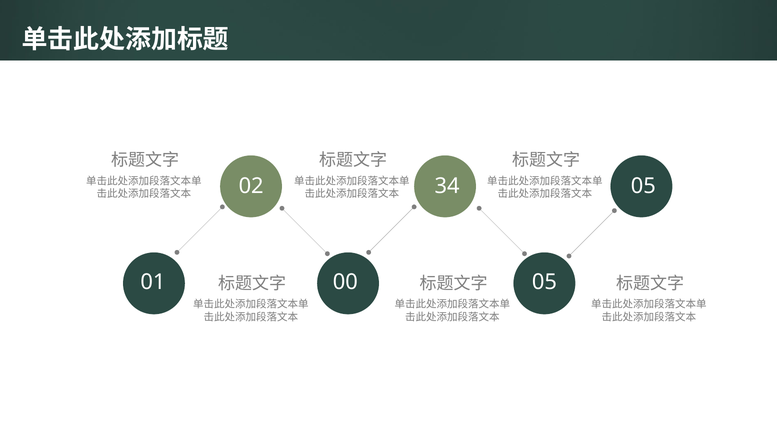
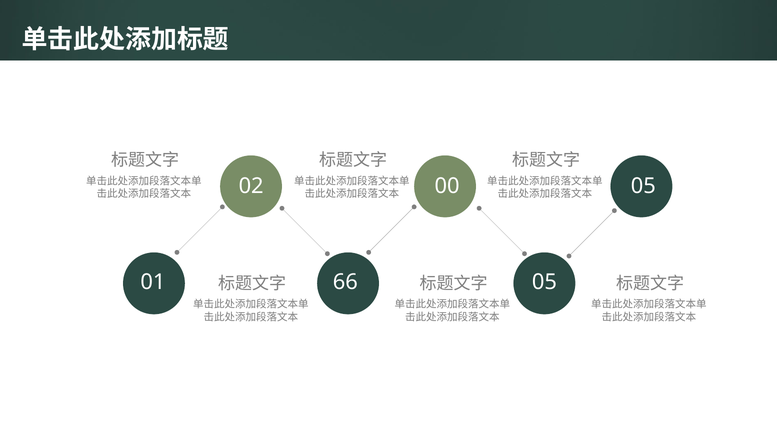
34: 34 -> 00
00: 00 -> 66
